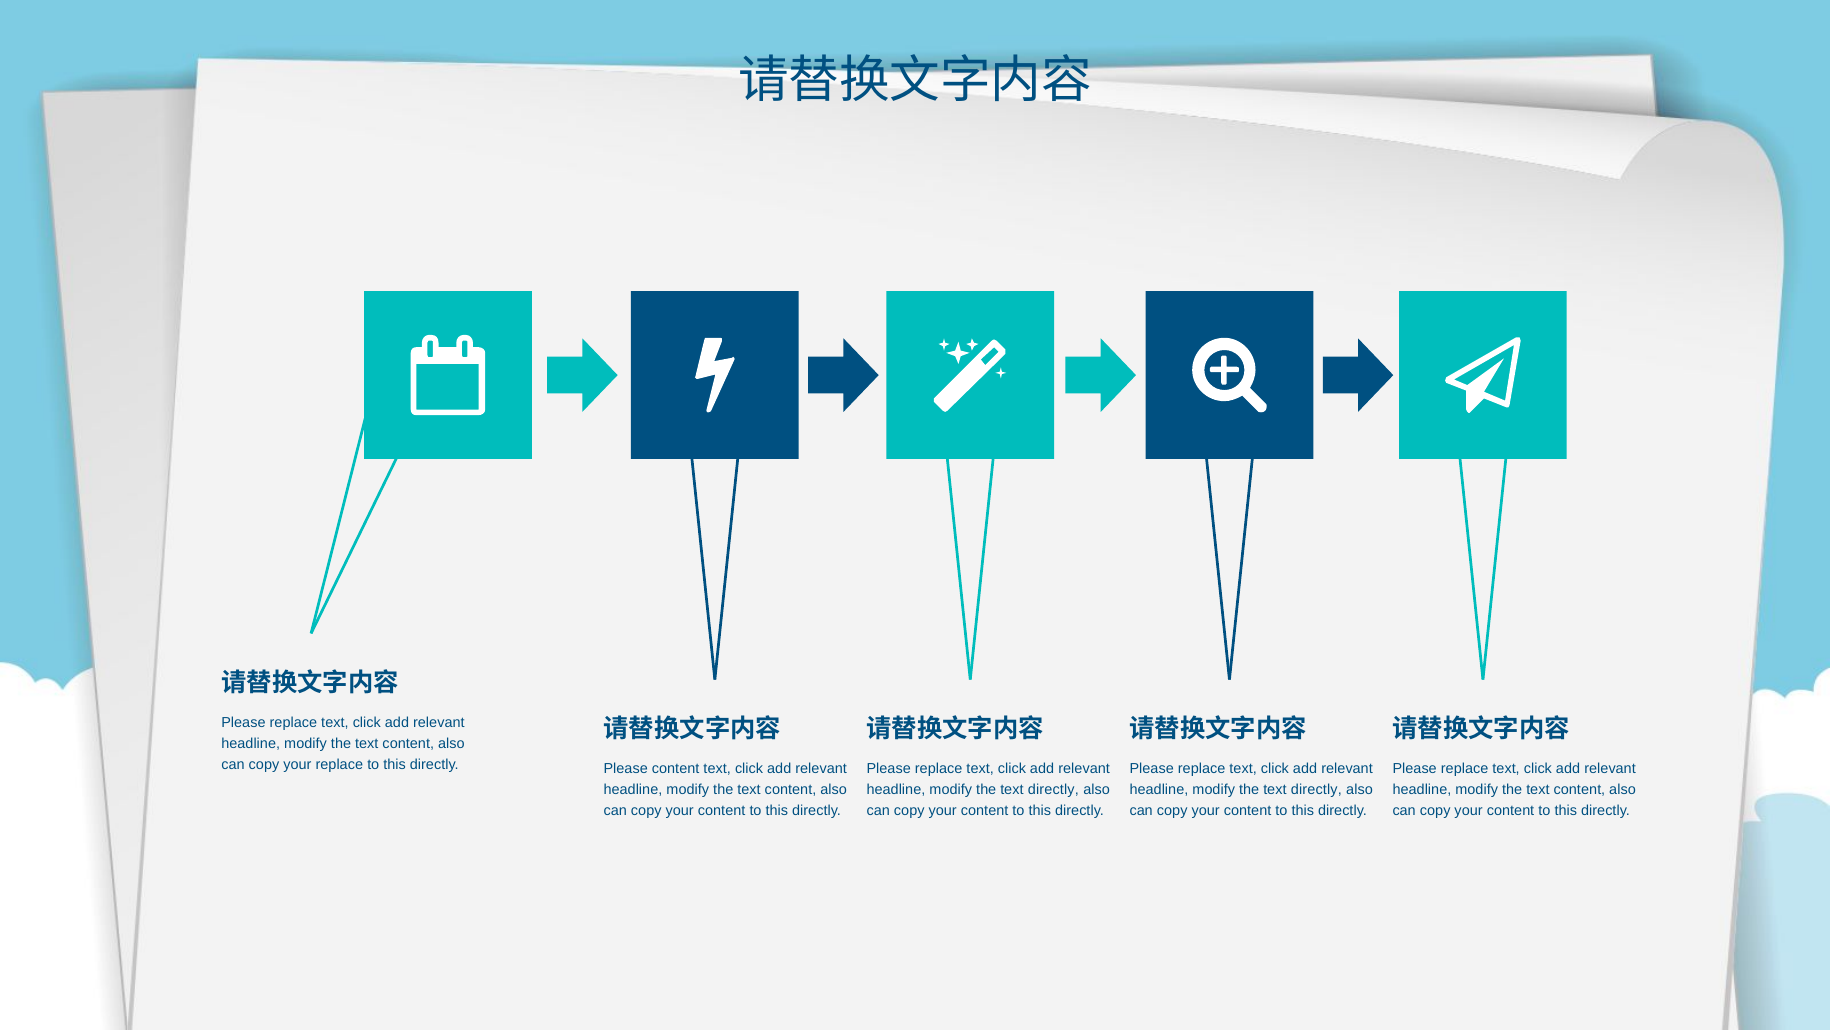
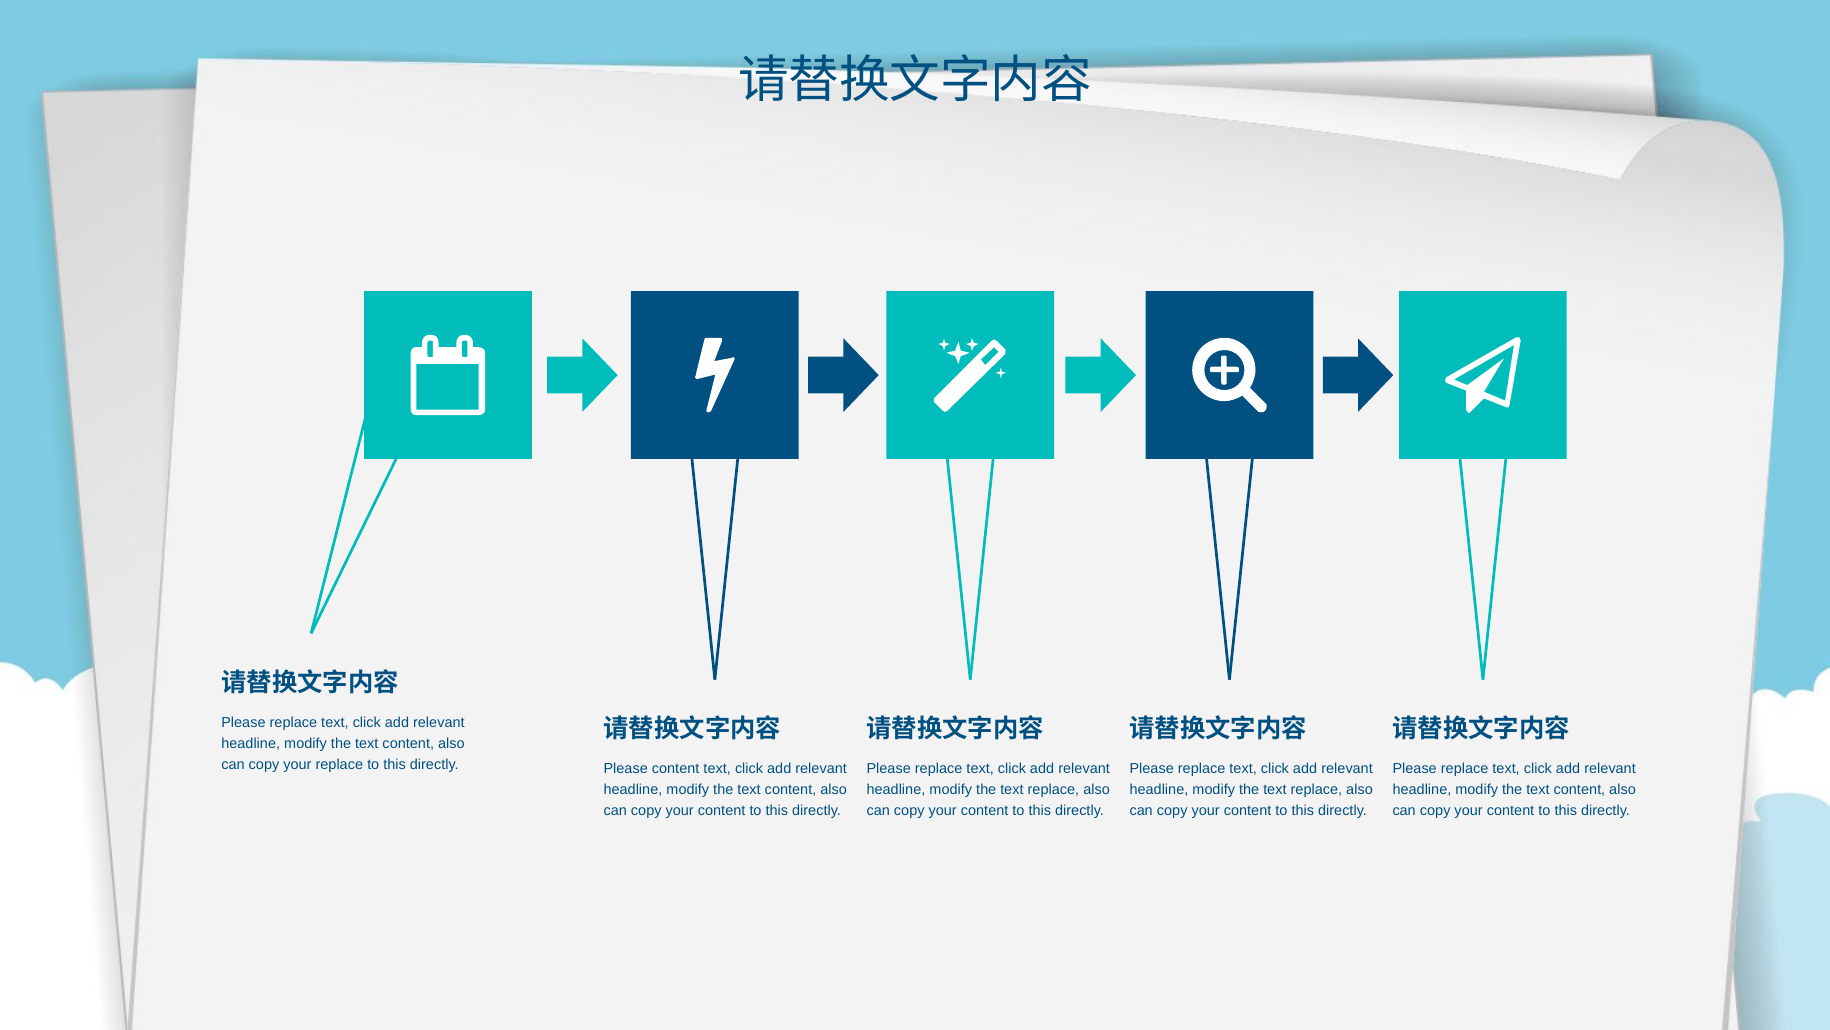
directly at (1053, 789): directly -> replace
directly at (1316, 789): directly -> replace
